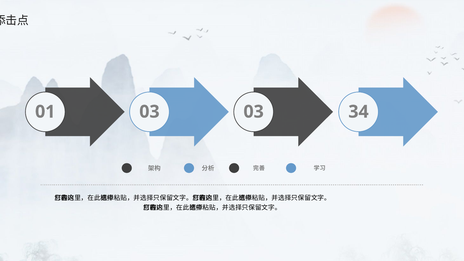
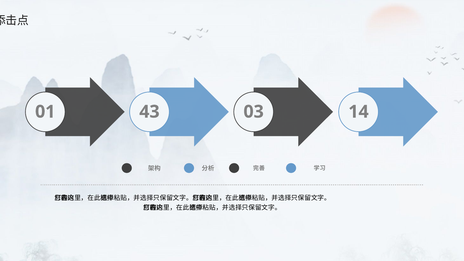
01 03: 03 -> 43
34: 34 -> 14
